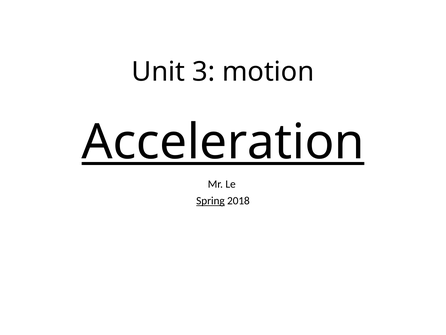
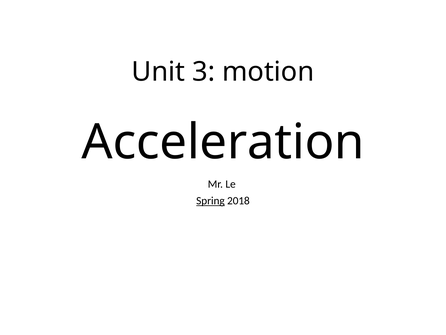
Acceleration underline: present -> none
